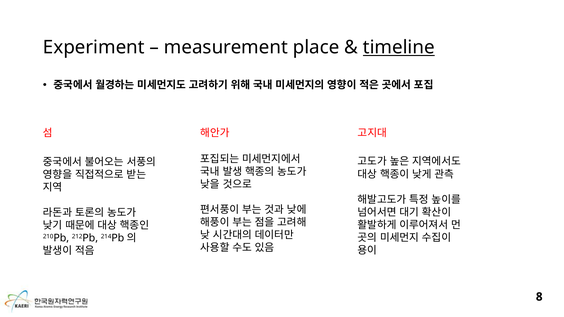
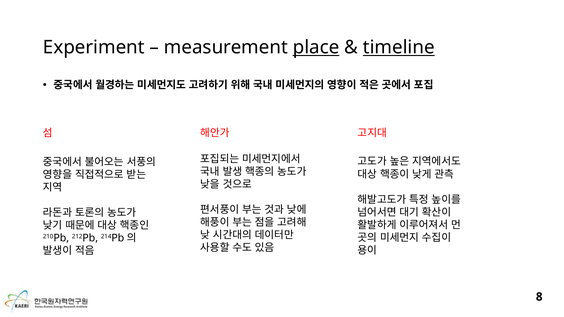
place underline: none -> present
